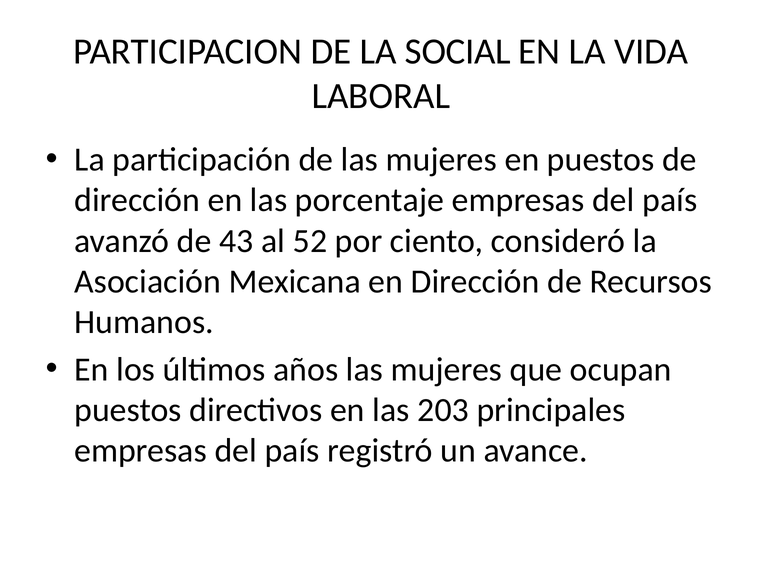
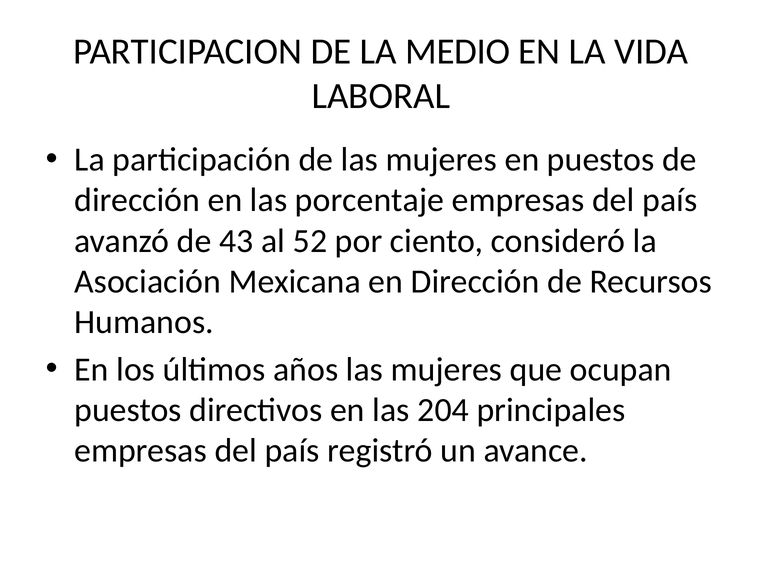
SOCIAL: SOCIAL -> MEDIO
203: 203 -> 204
